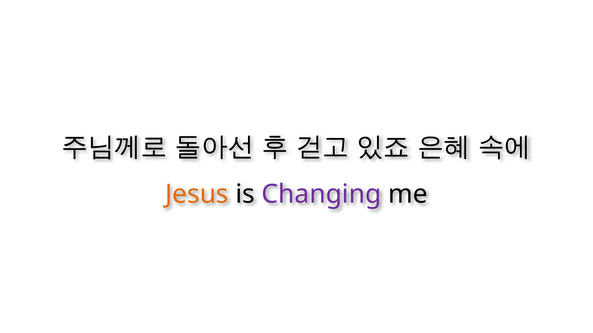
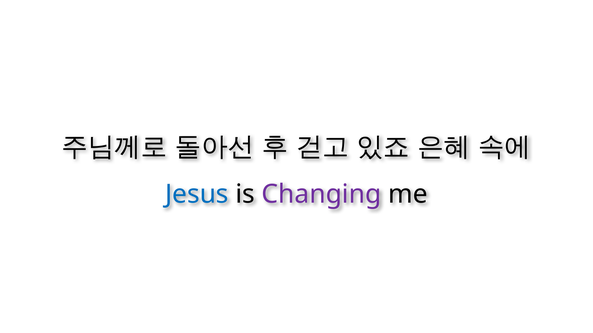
Jesus colour: orange -> blue
